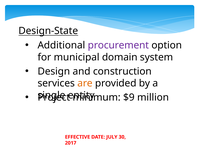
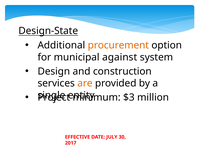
procurement colour: purple -> orange
domain: domain -> against
$9: $9 -> $3
